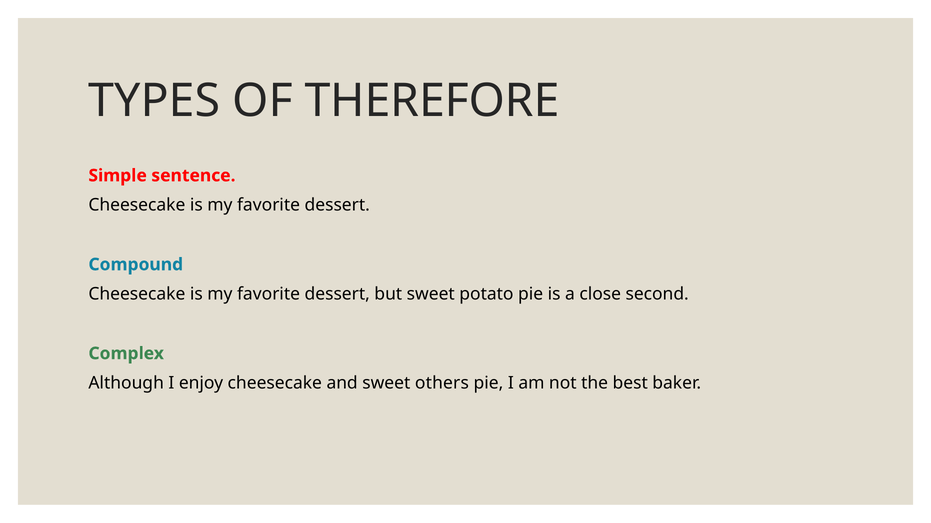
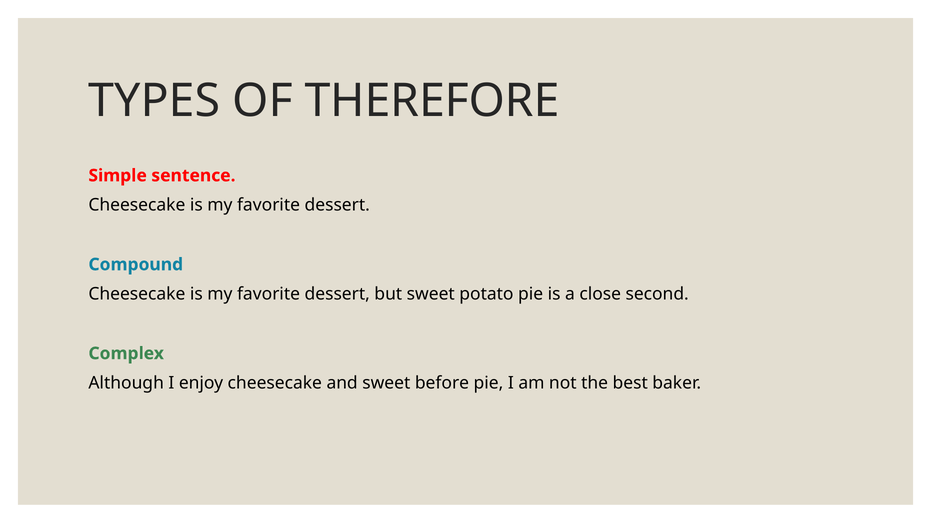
others: others -> before
